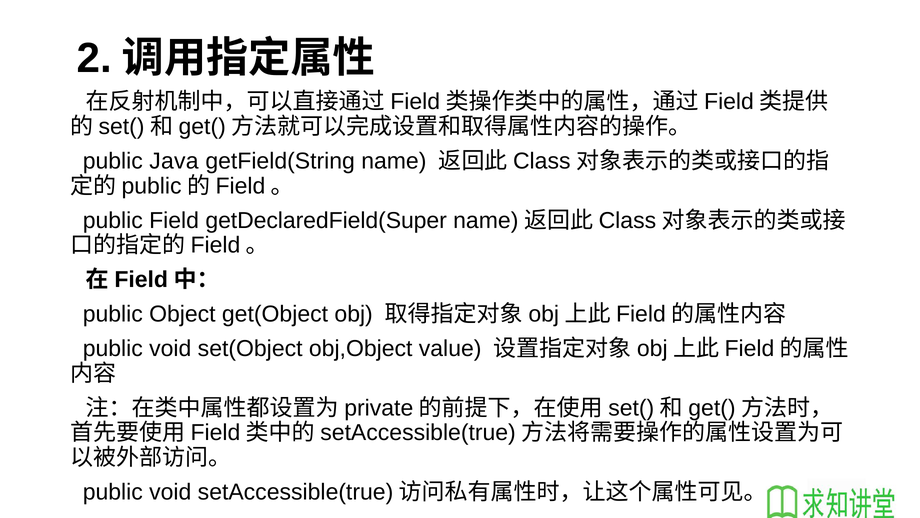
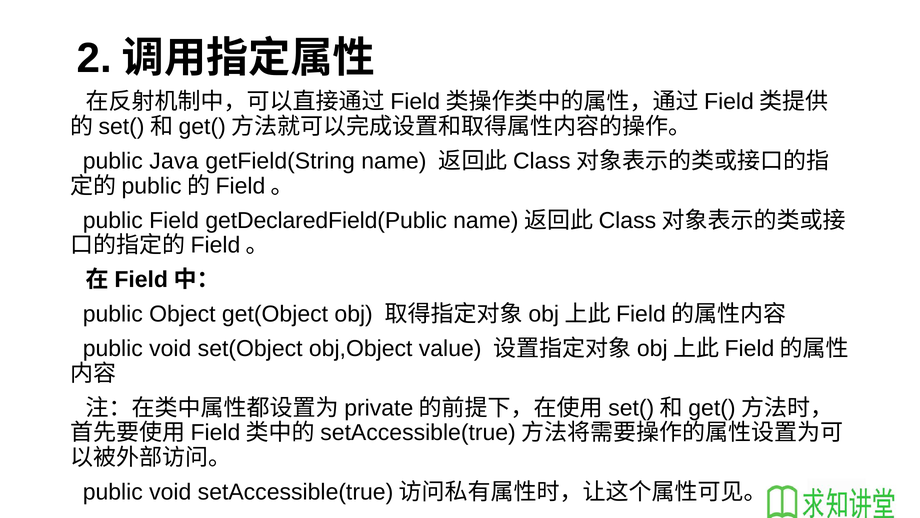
getDeclaredField(Super: getDeclaredField(Super -> getDeclaredField(Public
